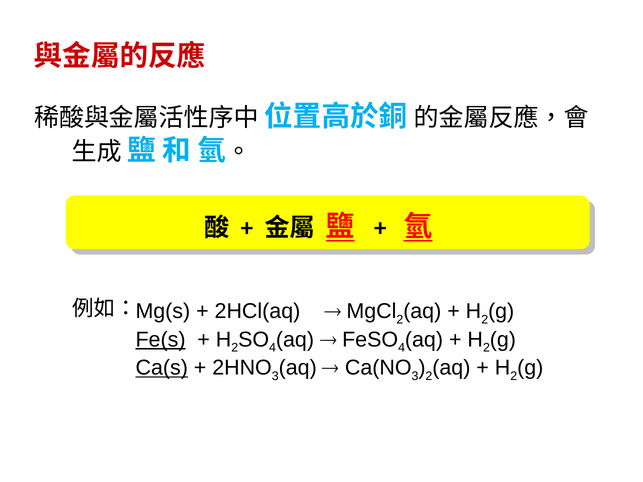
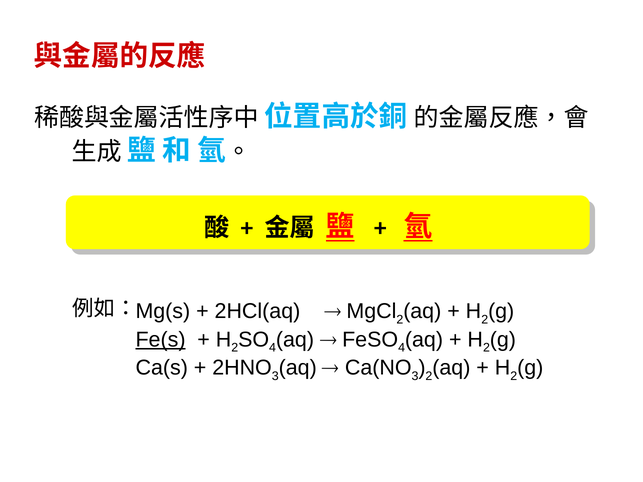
Ca(s underline: present -> none
